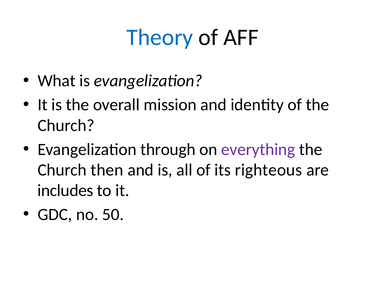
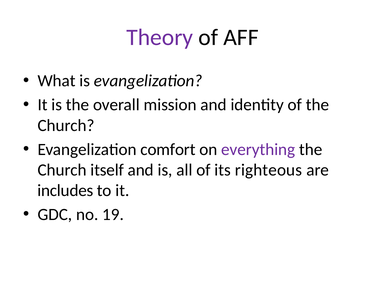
Theory colour: blue -> purple
through: through -> comfort
then: then -> itself
50: 50 -> 19
